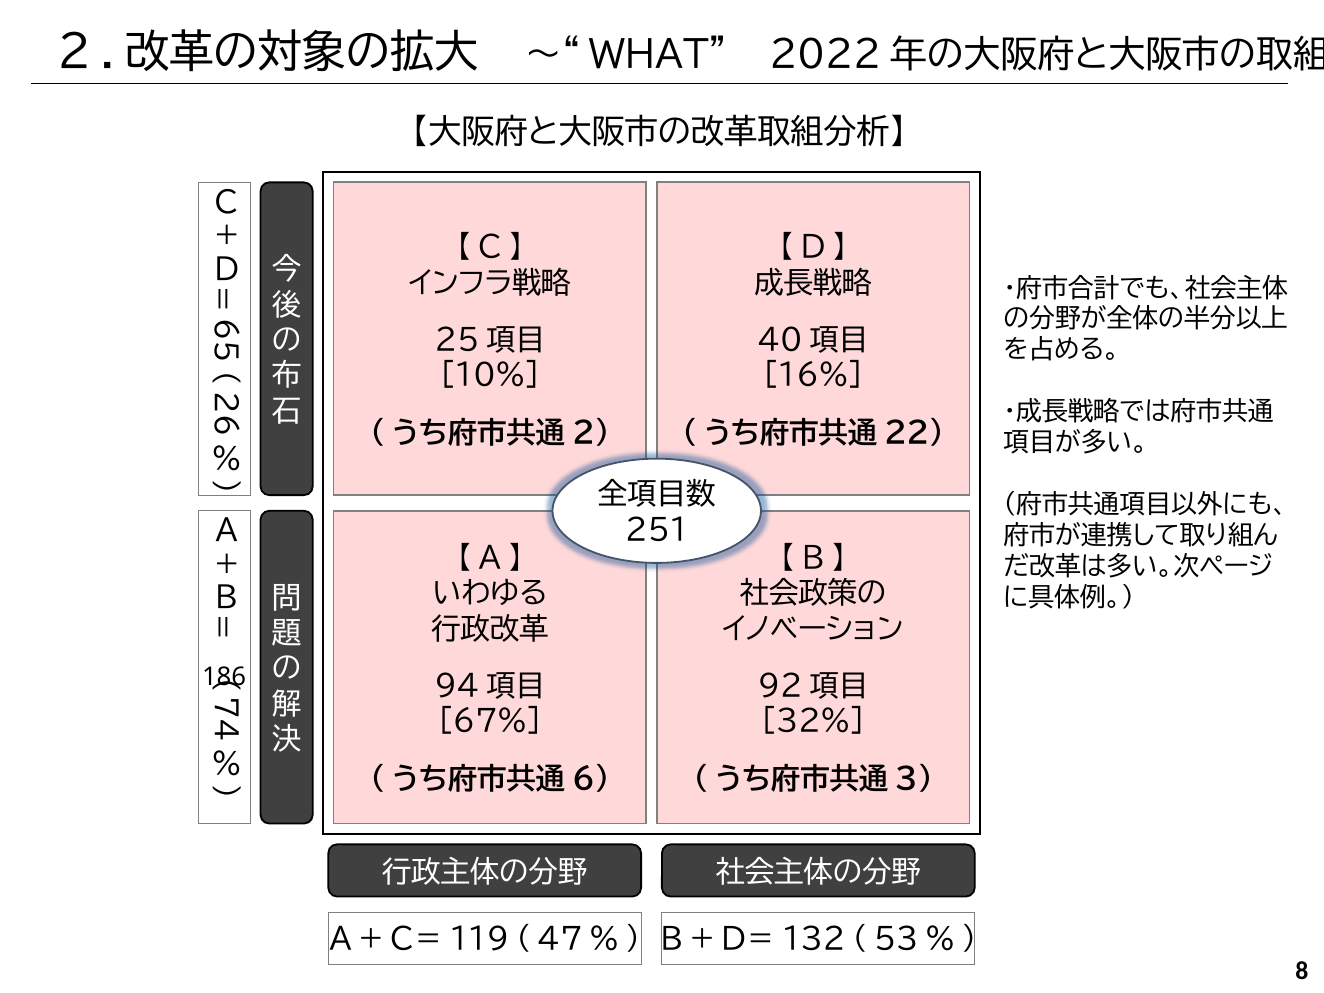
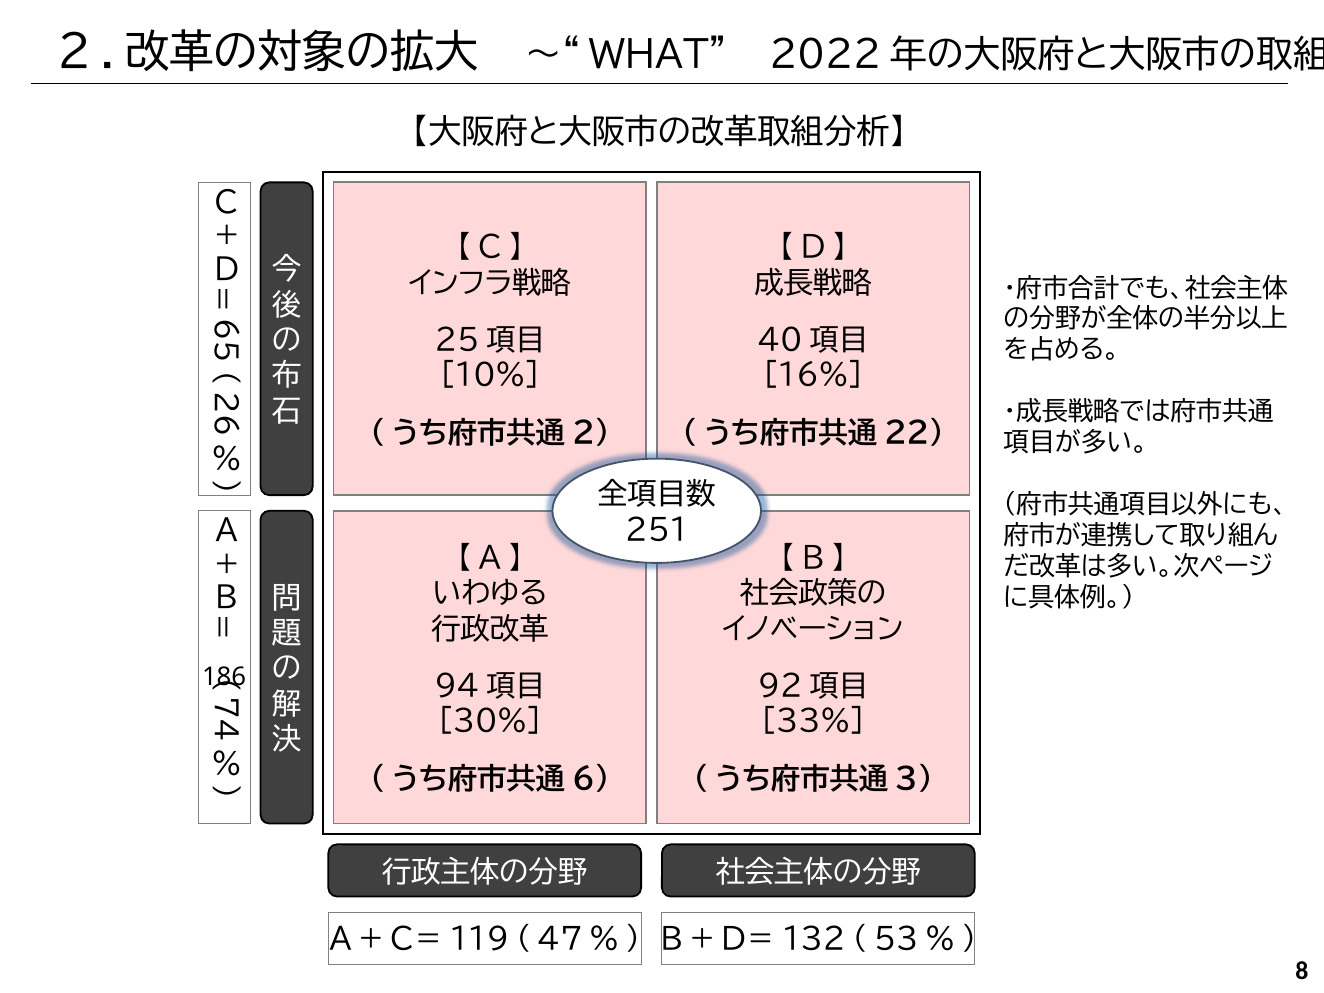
67%: 67% -> 30%
32%: 32% -> 33%
